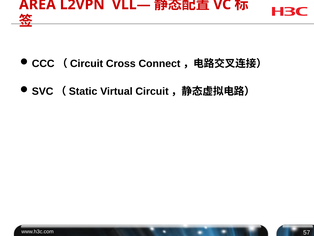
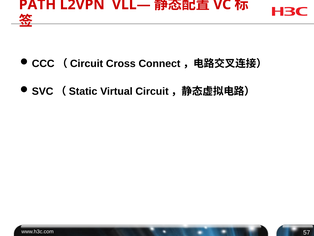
AREA: AREA -> PATH
